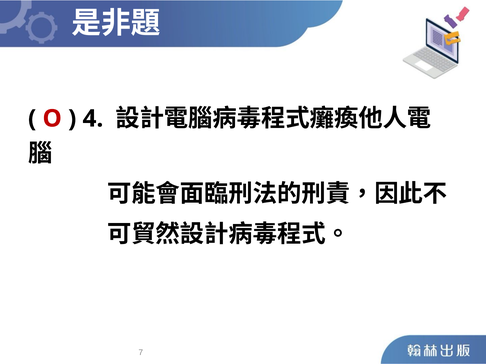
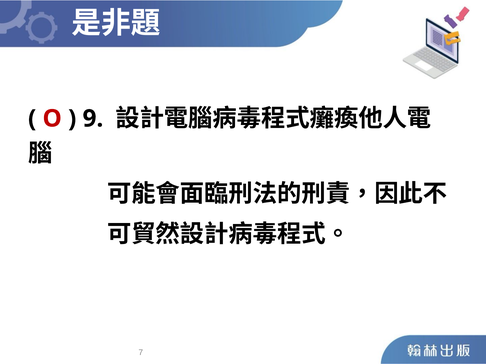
4: 4 -> 9
